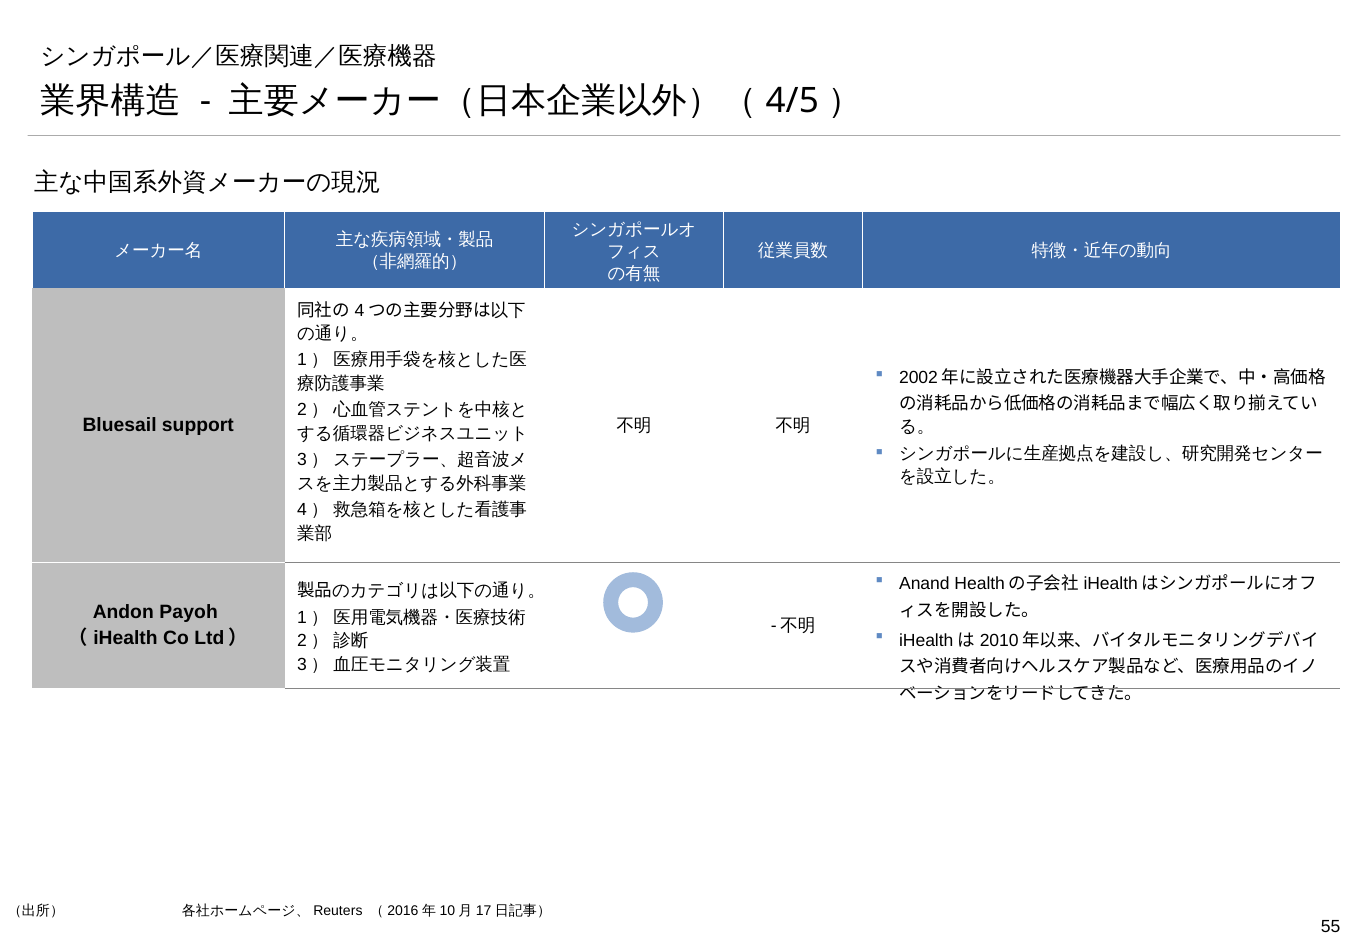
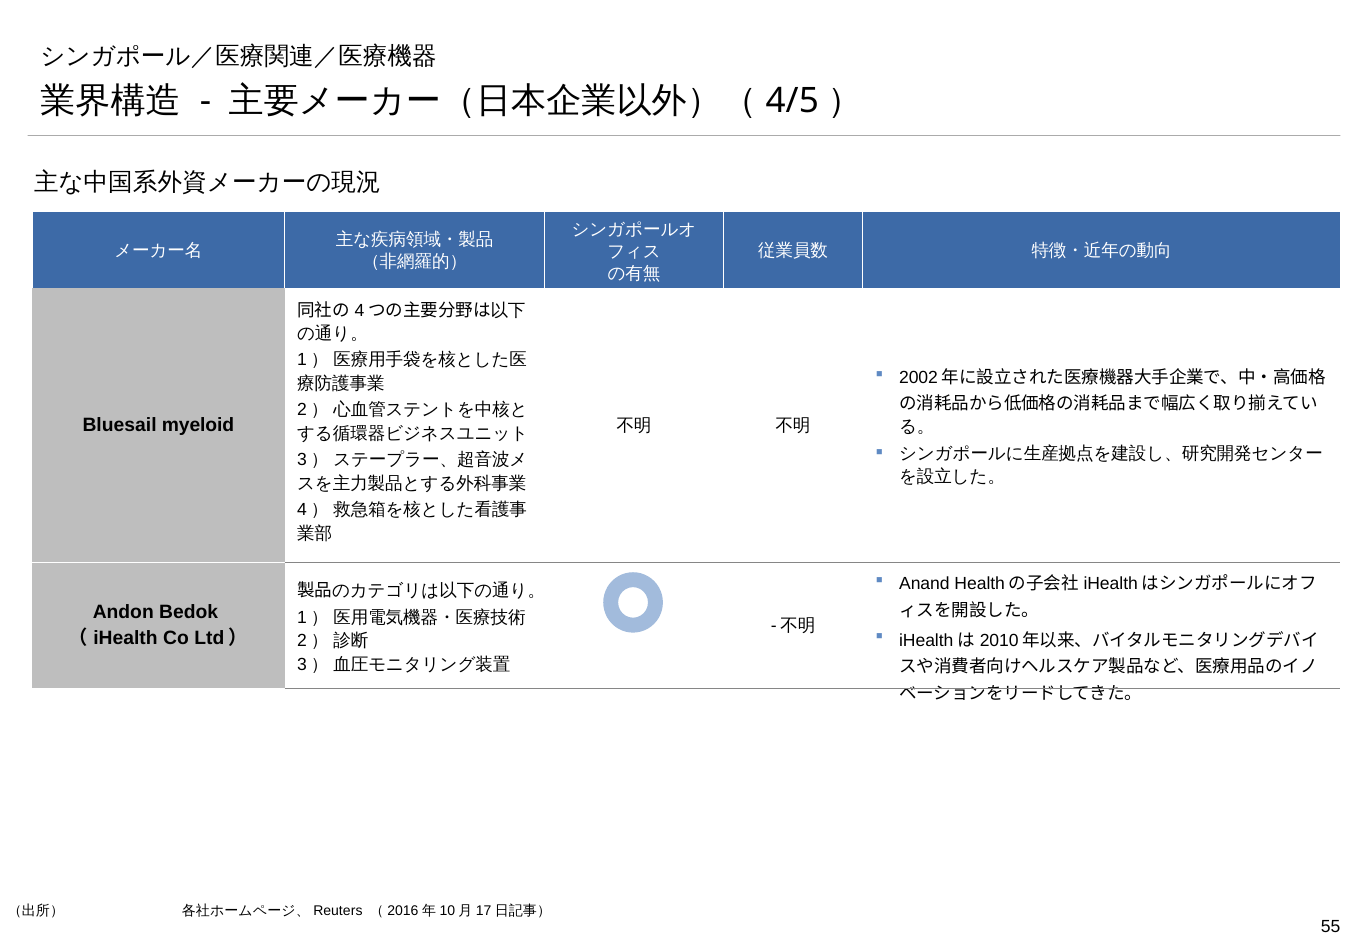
support: support -> myeloid
Payoh: Payoh -> Bedok
